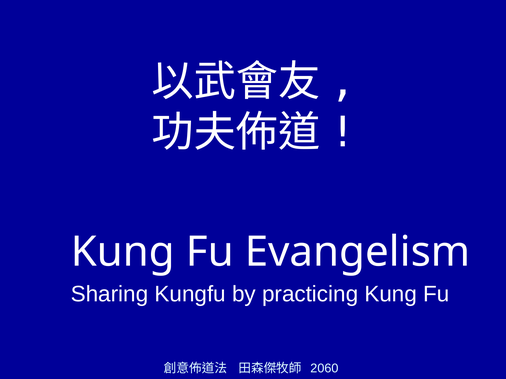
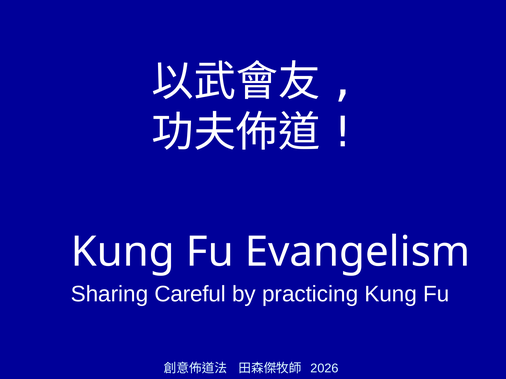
Kungfu: Kungfu -> Careful
2060: 2060 -> 2026
